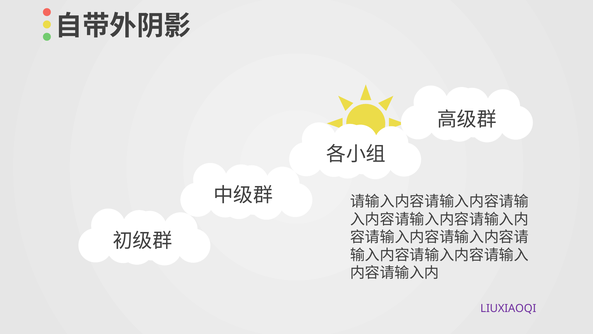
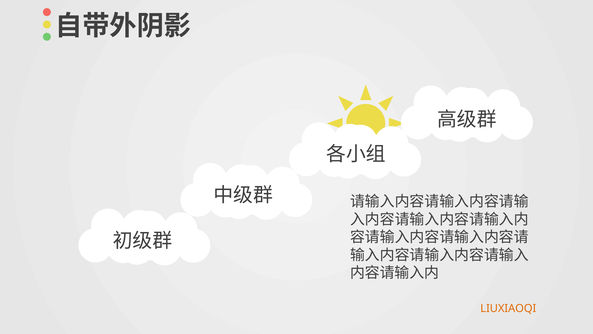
LIUXIAOQI colour: purple -> orange
